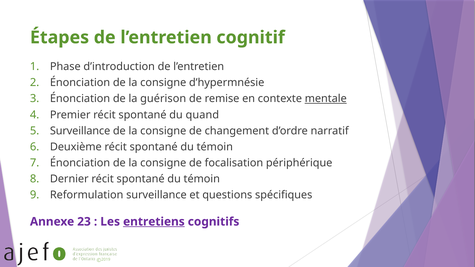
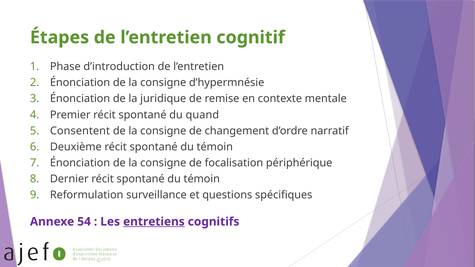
guérison: guérison -> juridique
mentale underline: present -> none
Surveillance at (80, 131): Surveillance -> Consentent
23: 23 -> 54
